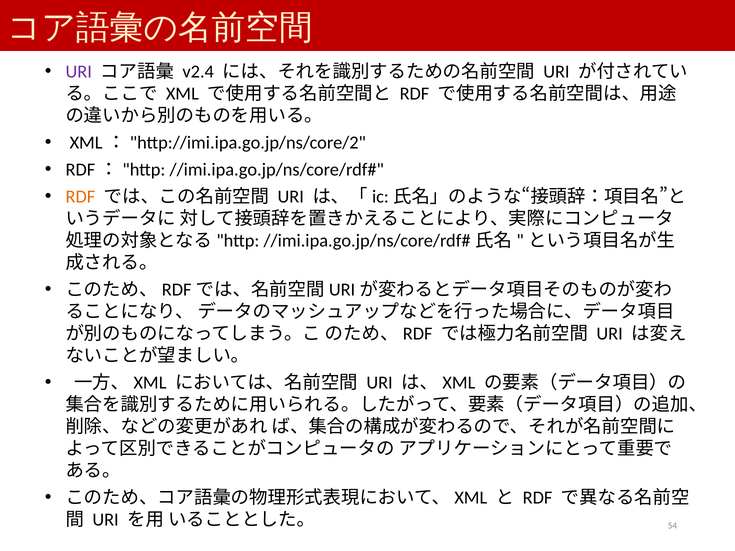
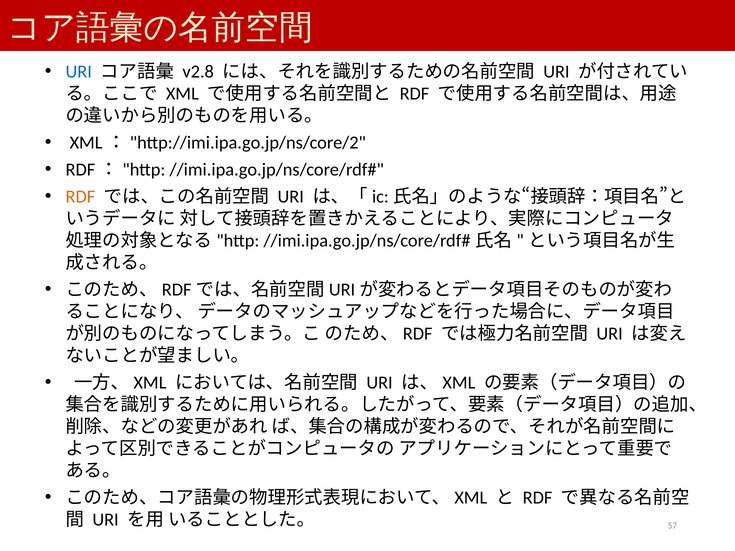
URI at (79, 72) colour: purple -> blue
v2.4: v2.4 -> v2.8
54: 54 -> 57
